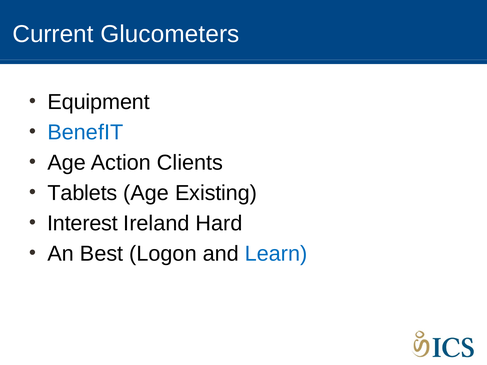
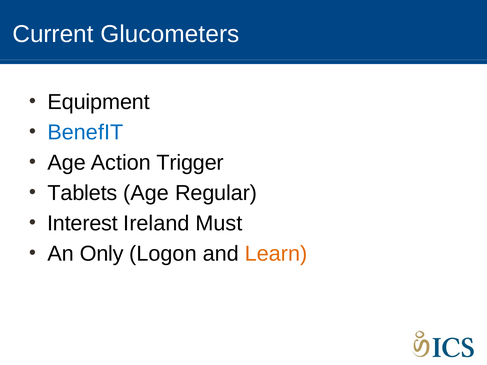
Clients: Clients -> Trigger
Existing: Existing -> Regular
Hard: Hard -> Must
Best: Best -> Only
Learn colour: blue -> orange
